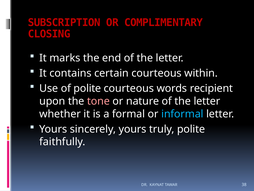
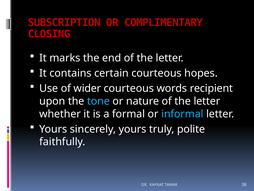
within: within -> hopes
of polite: polite -> wider
tone colour: pink -> light blue
